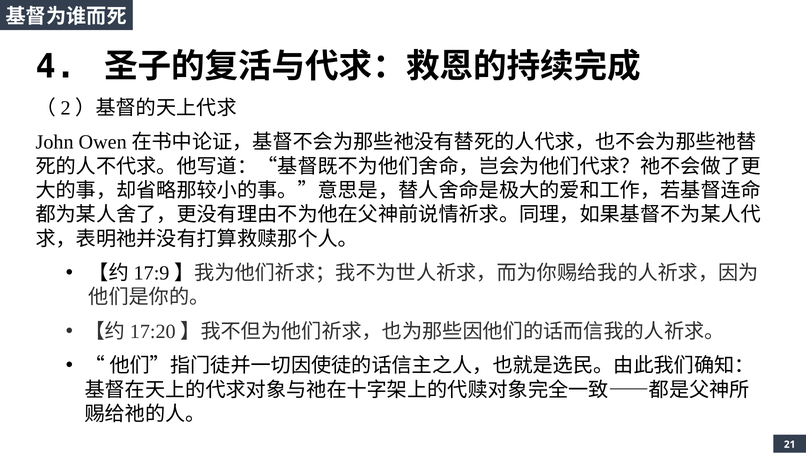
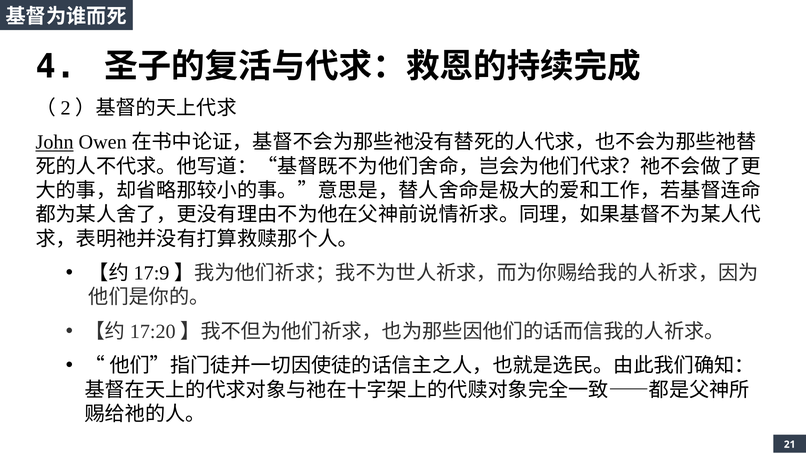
John underline: none -> present
